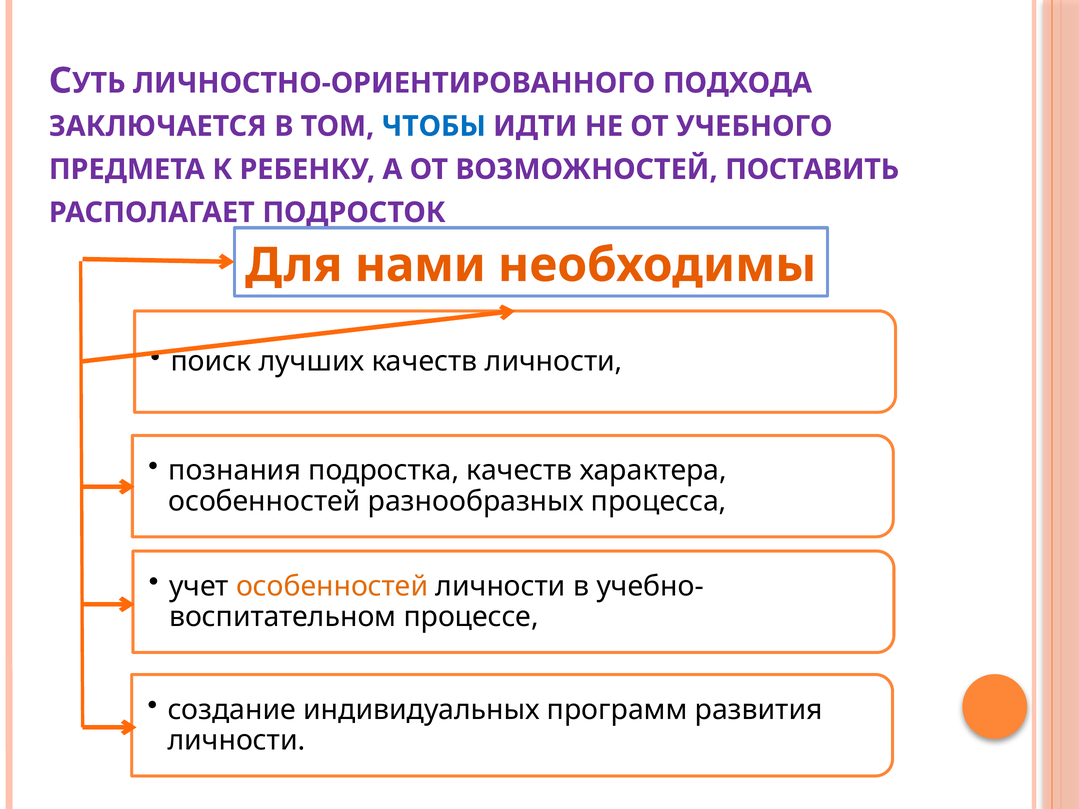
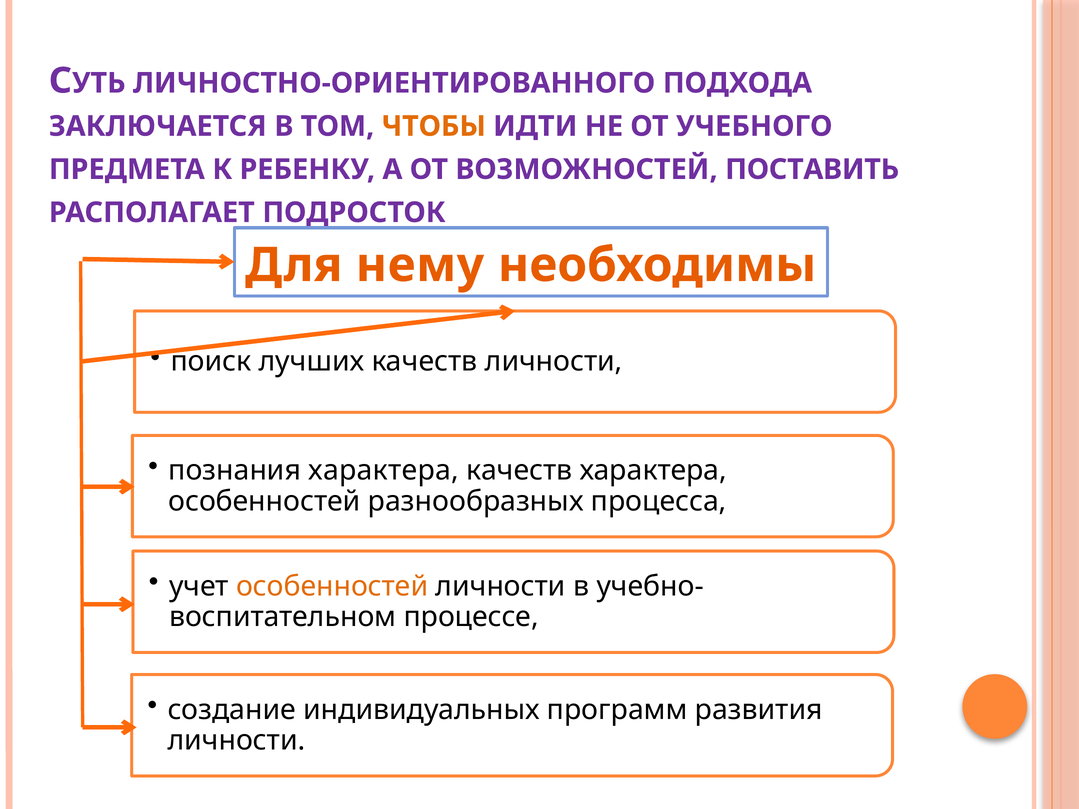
ЧТОБЫ colour: blue -> orange
нами: нами -> нему
познания подростка: подростка -> характера
